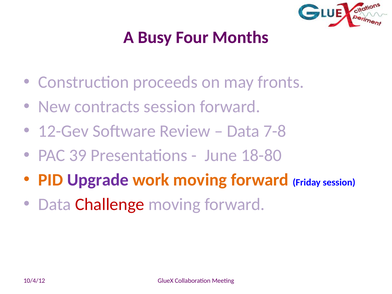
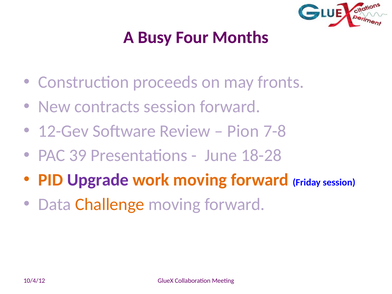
Data at (243, 131): Data -> Pion
18-80: 18-80 -> 18-28
Challenge colour: red -> orange
